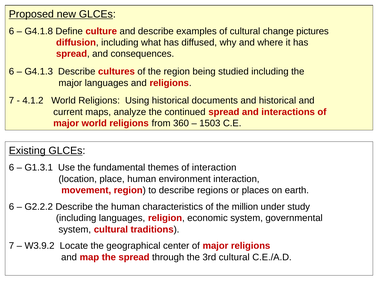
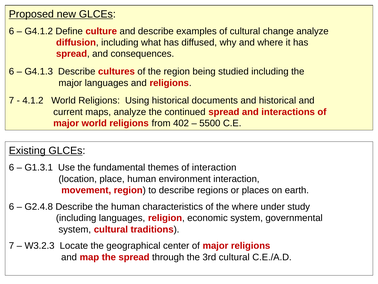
G4.1.8: G4.1.8 -> G4.1.2
change pictures: pictures -> analyze
360: 360 -> 402
1503: 1503 -> 5500
G2.2.2: G2.2.2 -> G2.4.8
the million: million -> where
W3.9.2: W3.9.2 -> W3.2.3
